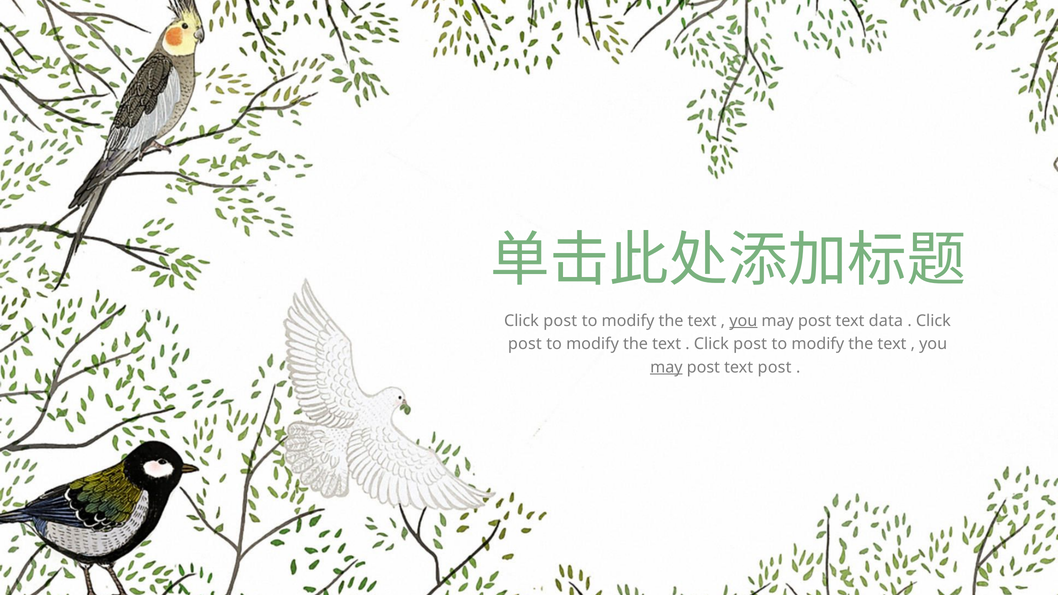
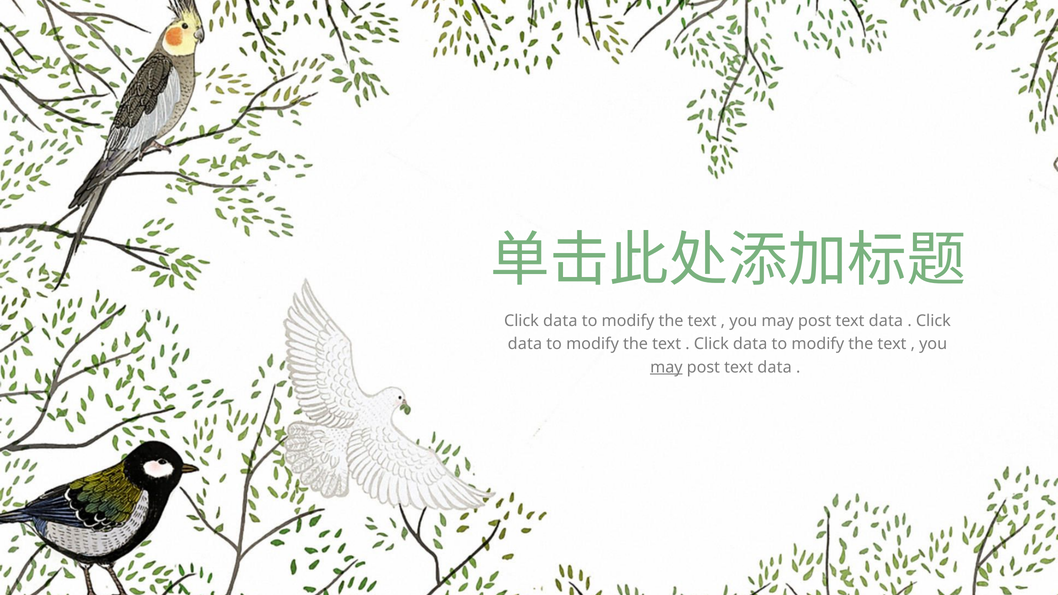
post at (560, 321): post -> data
you at (743, 321) underline: present -> none
post at (525, 344): post -> data
post at (750, 344): post -> data
post at (775, 367): post -> data
